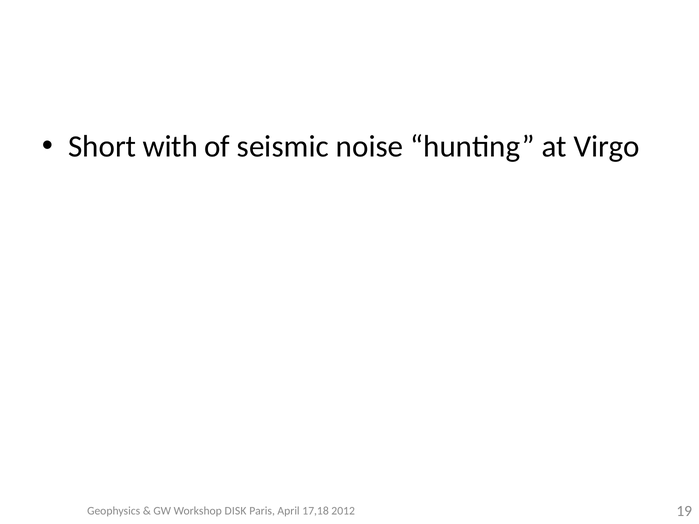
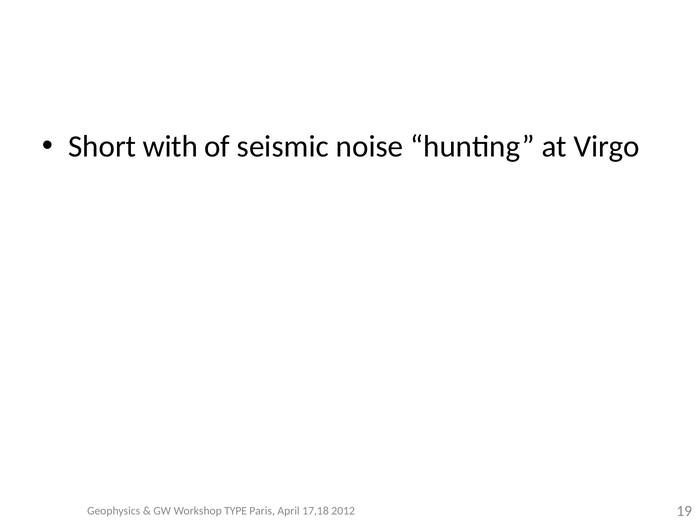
DISK: DISK -> TYPE
